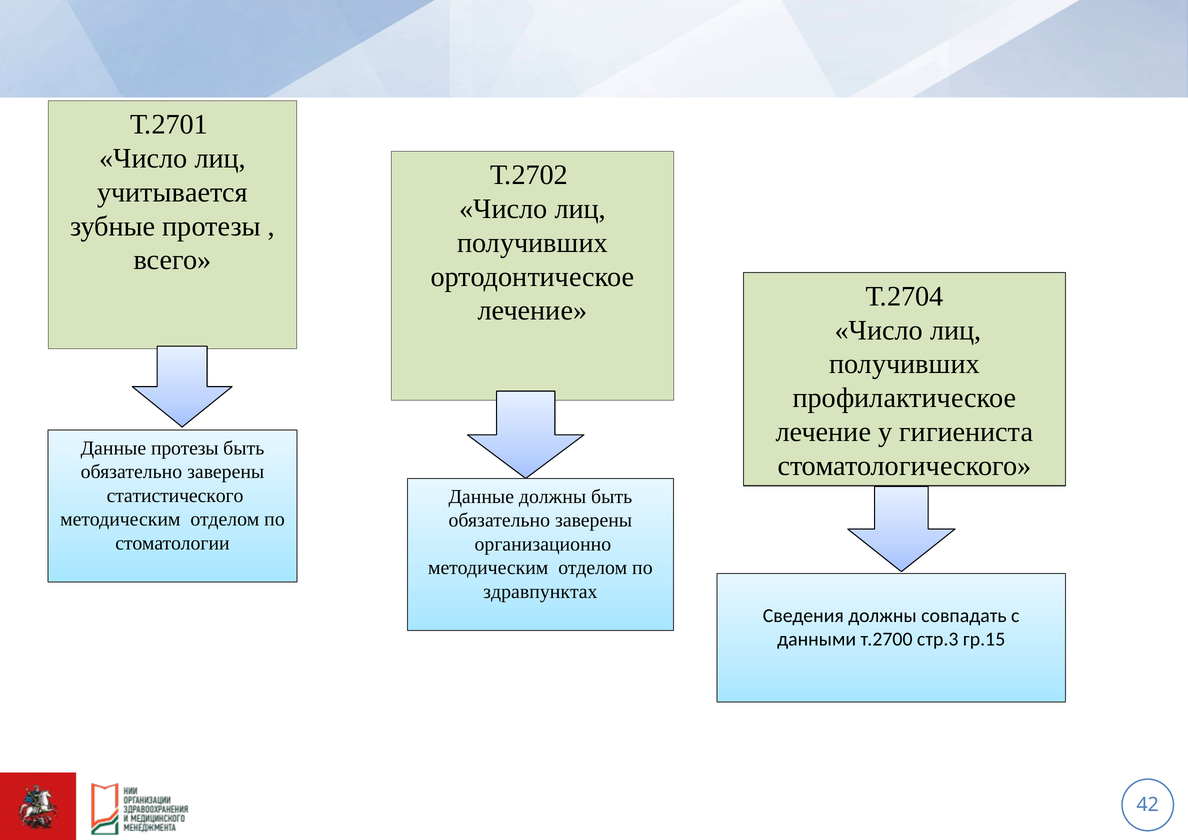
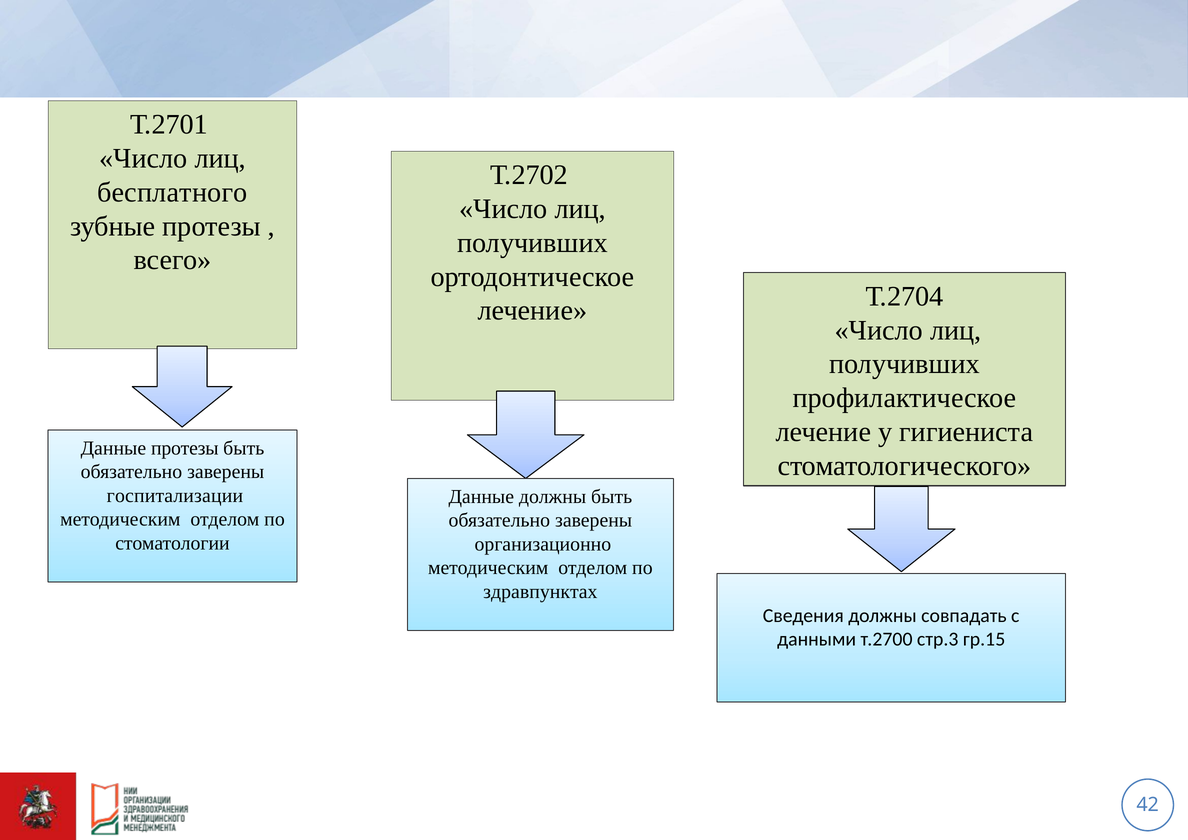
учитывается: учитывается -> бесплатного
статистического: статистического -> госпитализации
